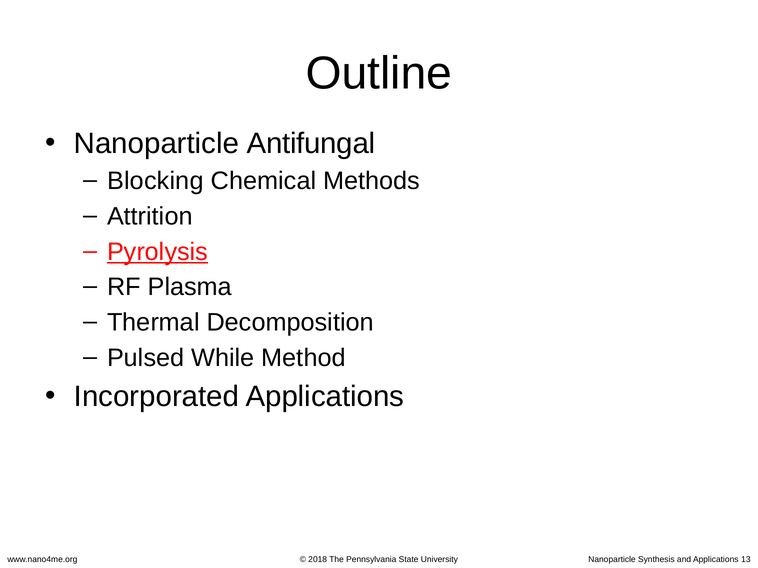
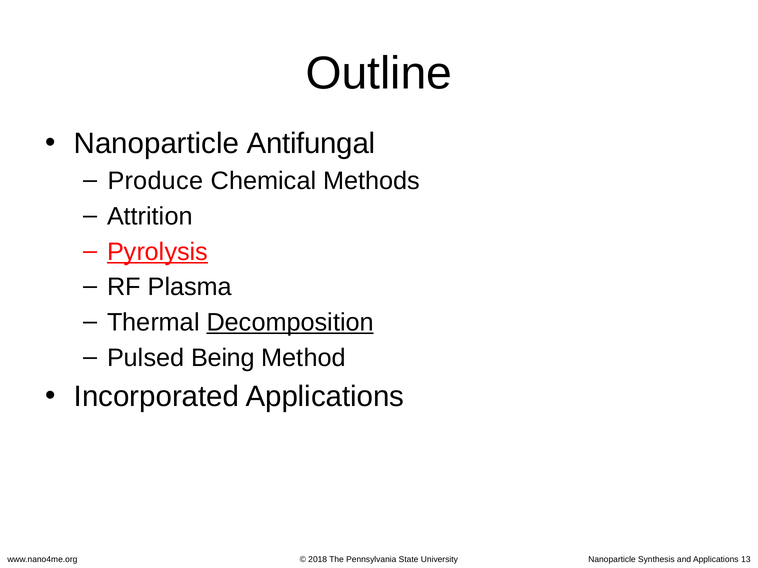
Blocking: Blocking -> Produce
Decomposition underline: none -> present
While: While -> Being
